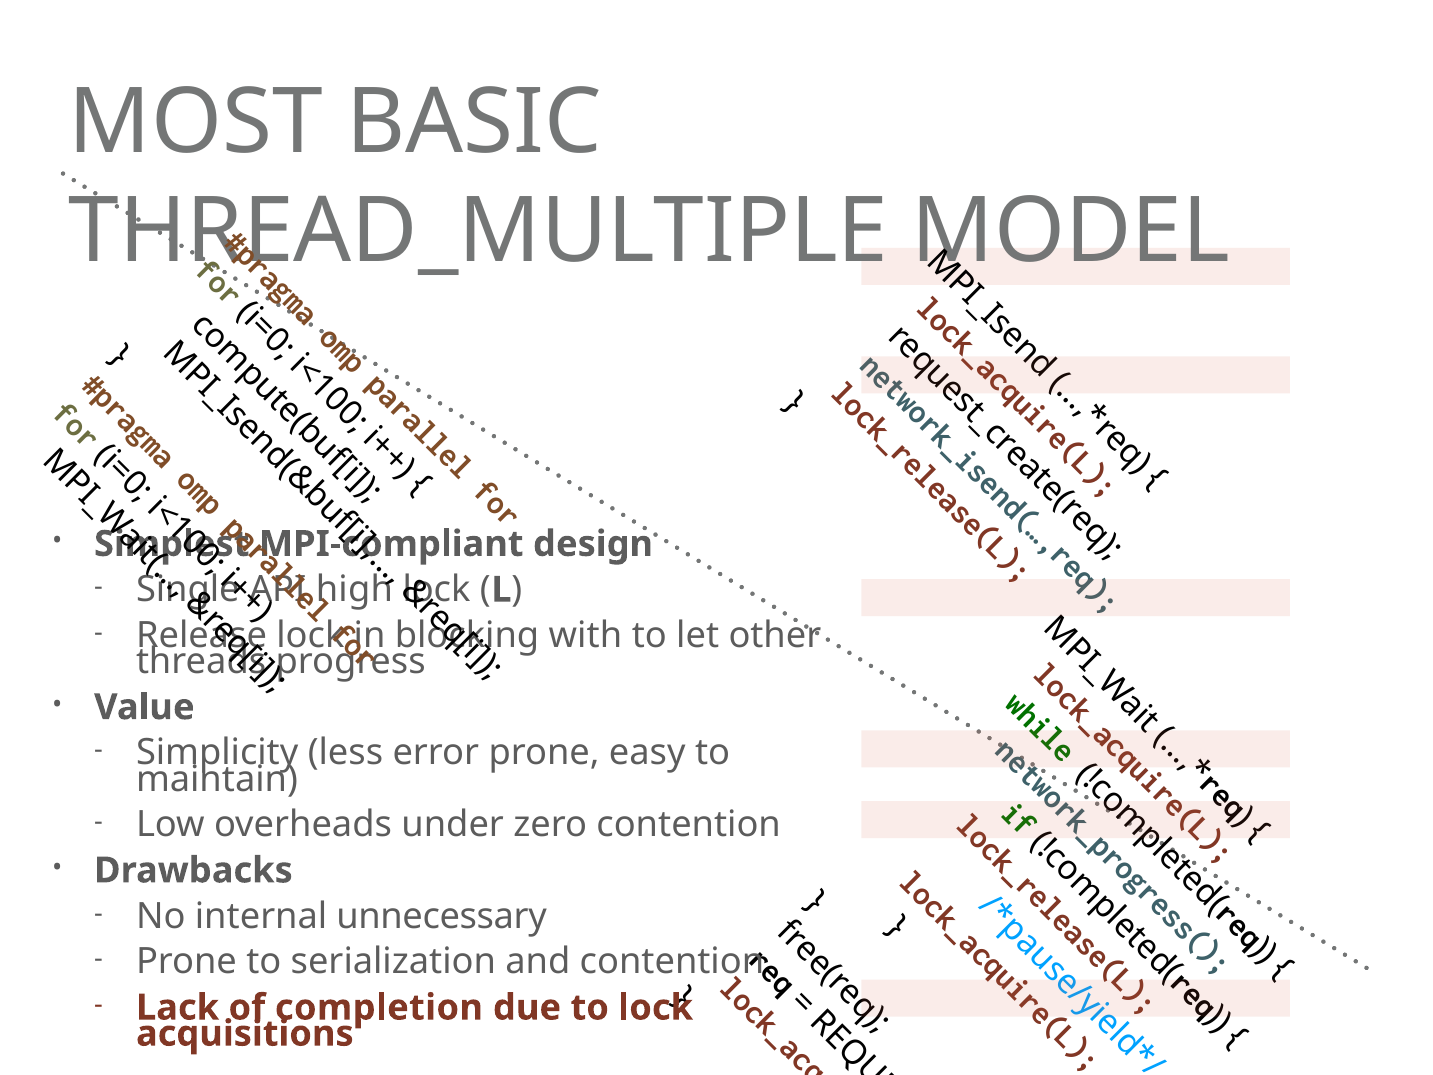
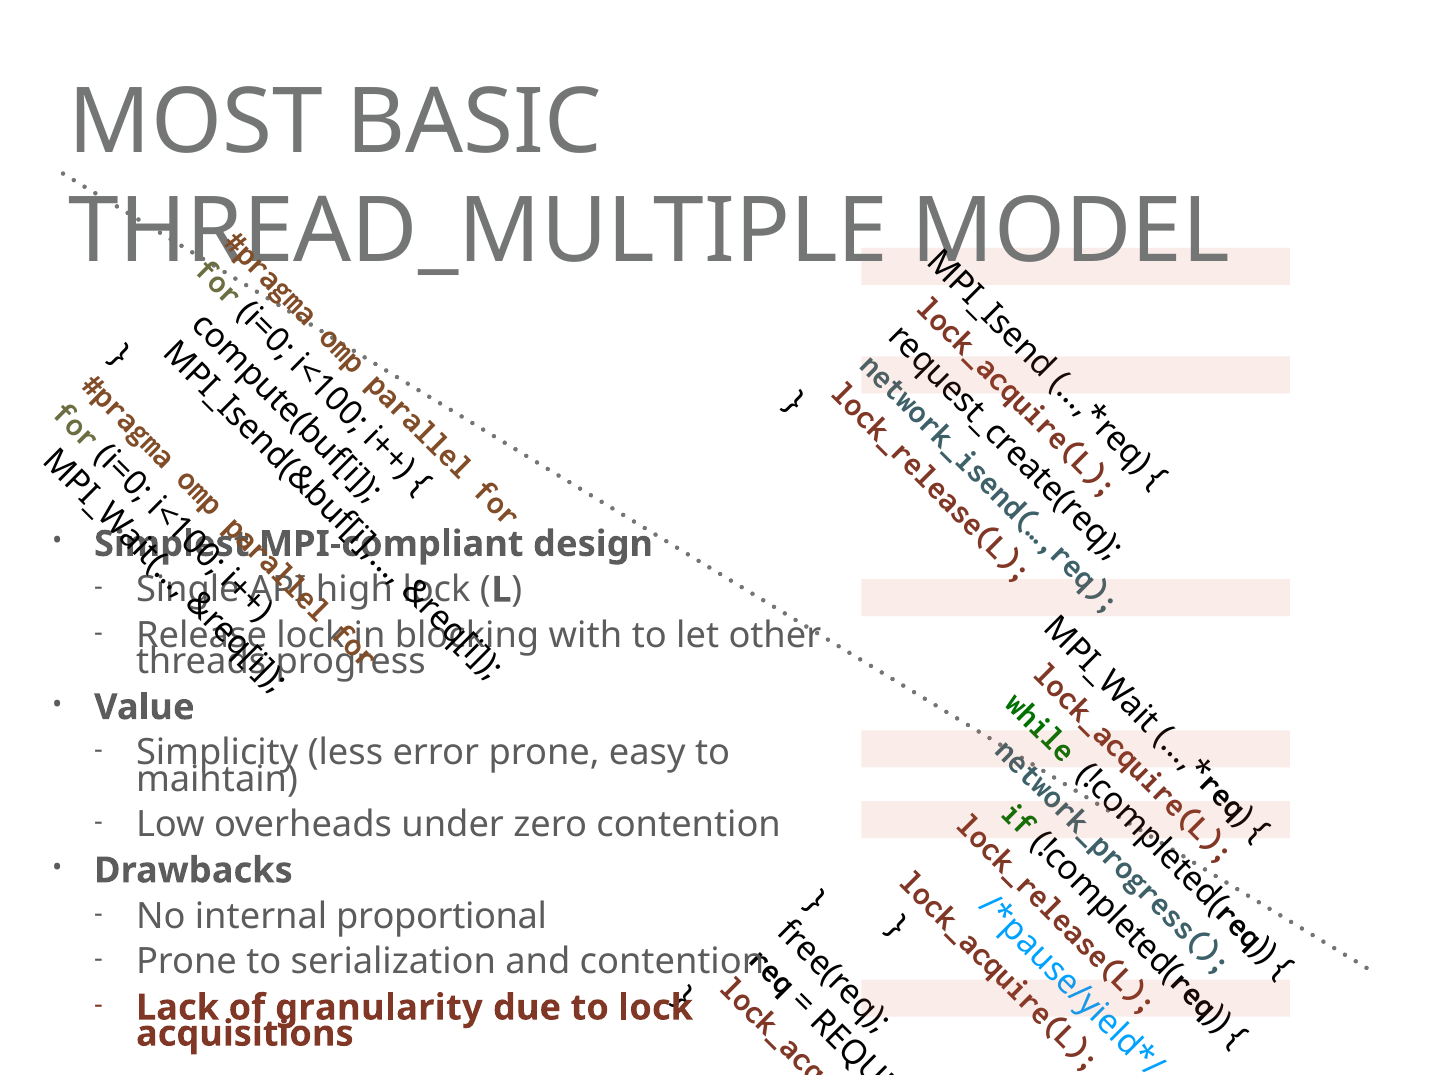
unnecessary: unnecessary -> proportional
completion: completion -> granularity
